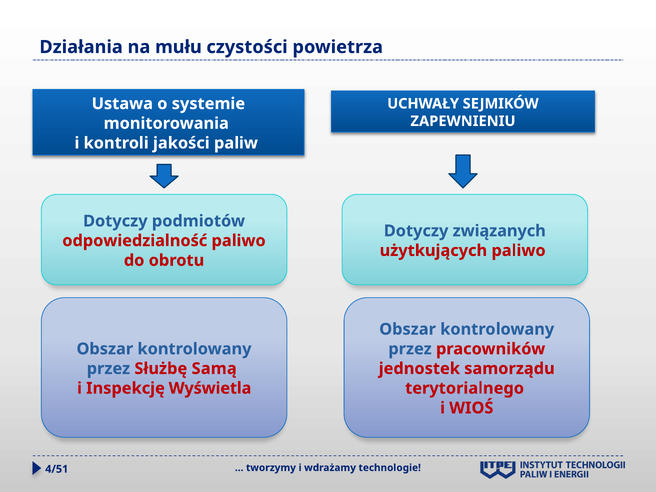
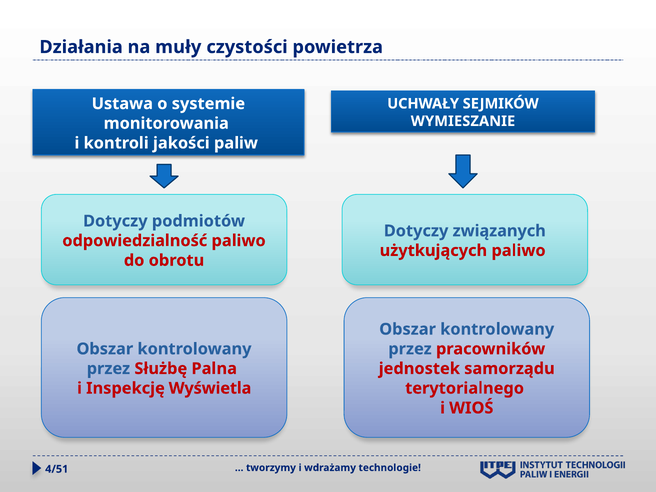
mułu: mułu -> muły
ZAPEWNIENIU: ZAPEWNIENIU -> WYMIESZANIE
Samą: Samą -> Palna
